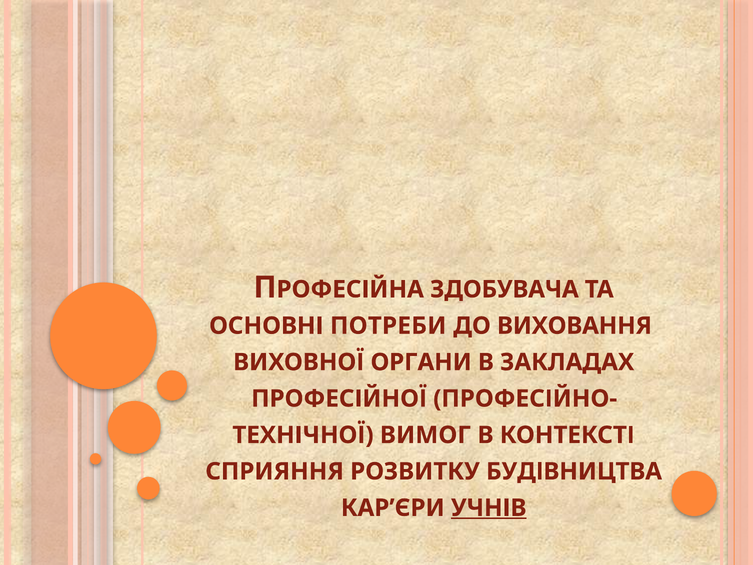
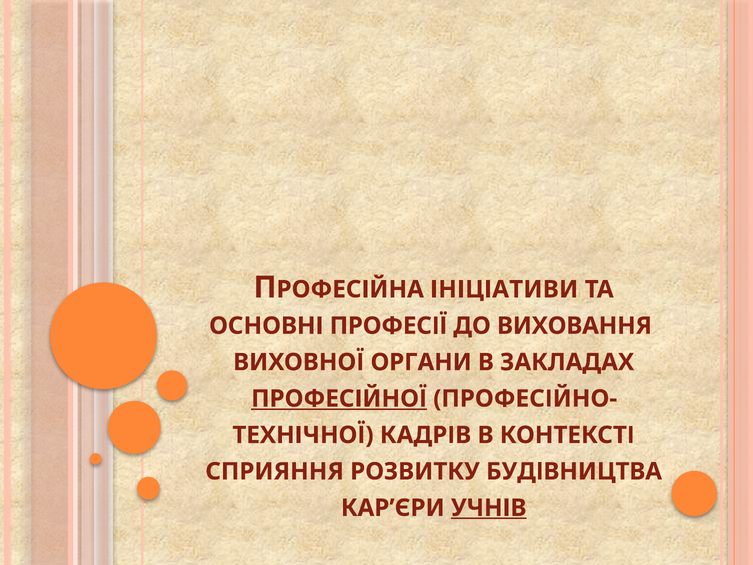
ЗДОБУВАЧА: ЗДОБУВАЧА -> ІНІЦІАТИВИ
ПОТРЕБИ: ПОТРЕБИ -> ПРОФЕСІЇ
ПРОФЕСІЙНОЇ underline: none -> present
ВИМОГ: ВИМОГ -> КАДРІВ
